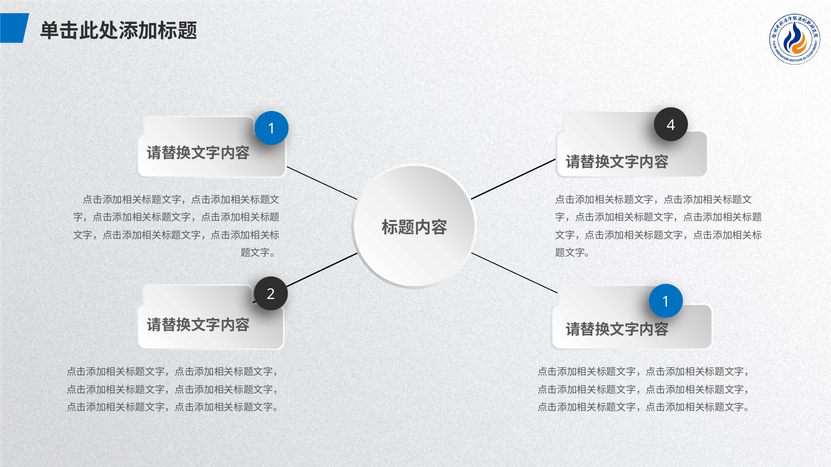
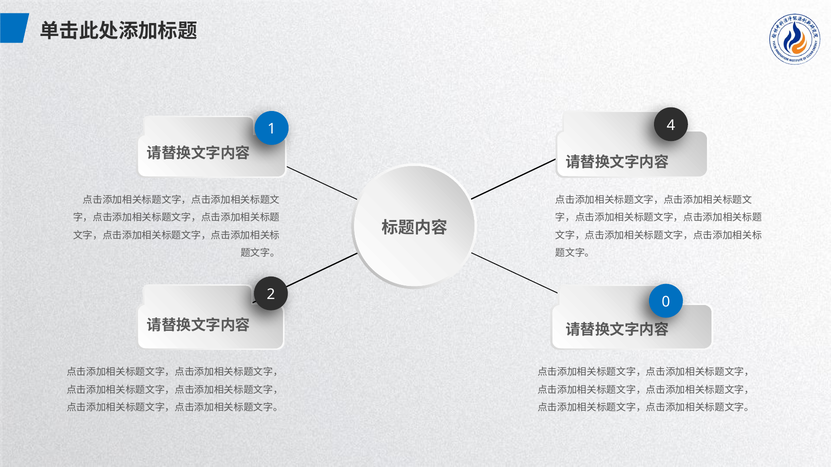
2 1: 1 -> 0
